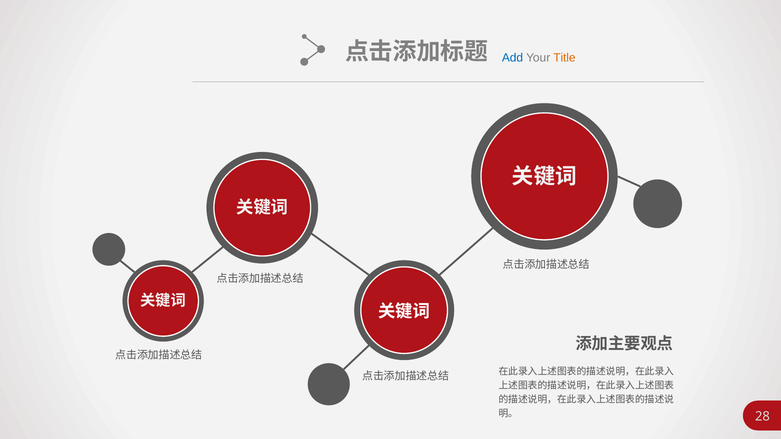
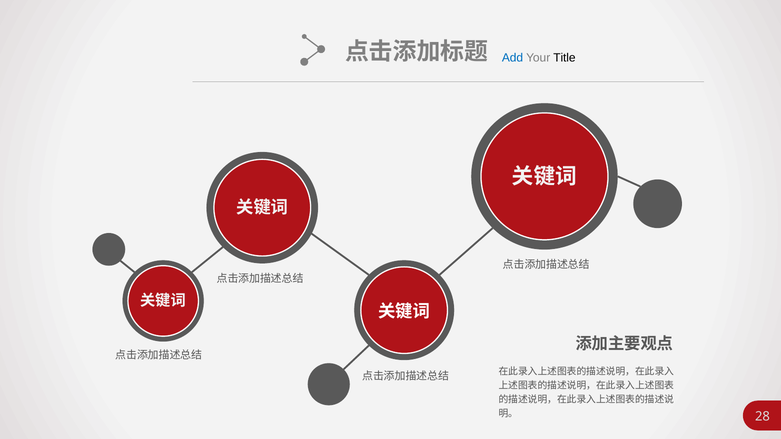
Title colour: orange -> black
